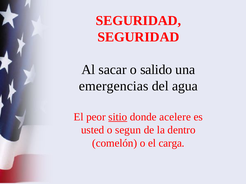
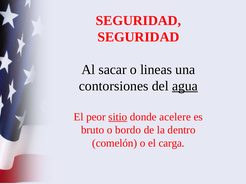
salido: salido -> lineas
emergencias: emergencias -> contorsiones
agua underline: none -> present
usted: usted -> bruto
segun: segun -> bordo
